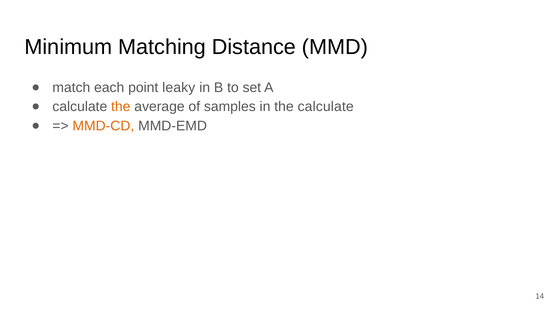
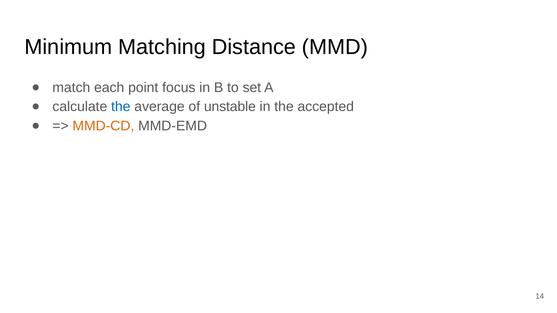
leaky: leaky -> focus
the at (121, 107) colour: orange -> blue
samples: samples -> unstable
the calculate: calculate -> accepted
